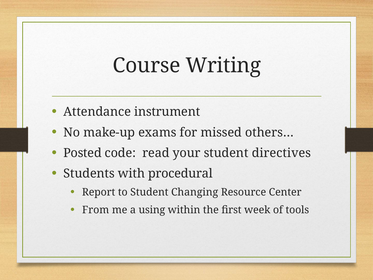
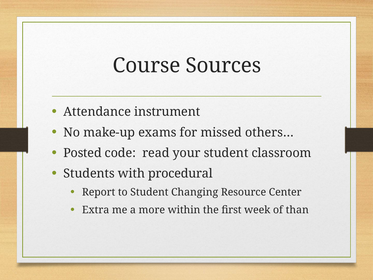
Writing: Writing -> Sources
directives: directives -> classroom
From: From -> Extra
using: using -> more
tools: tools -> than
